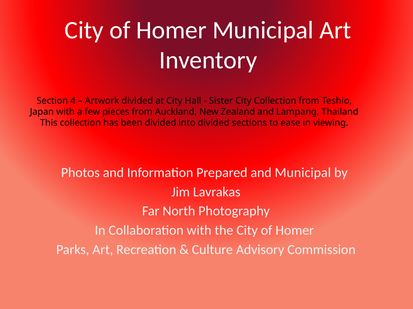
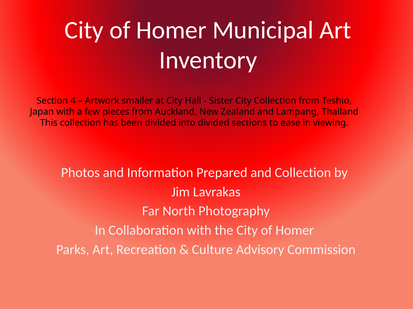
Artwork divided: divided -> smaller
and Municipal: Municipal -> Collection
